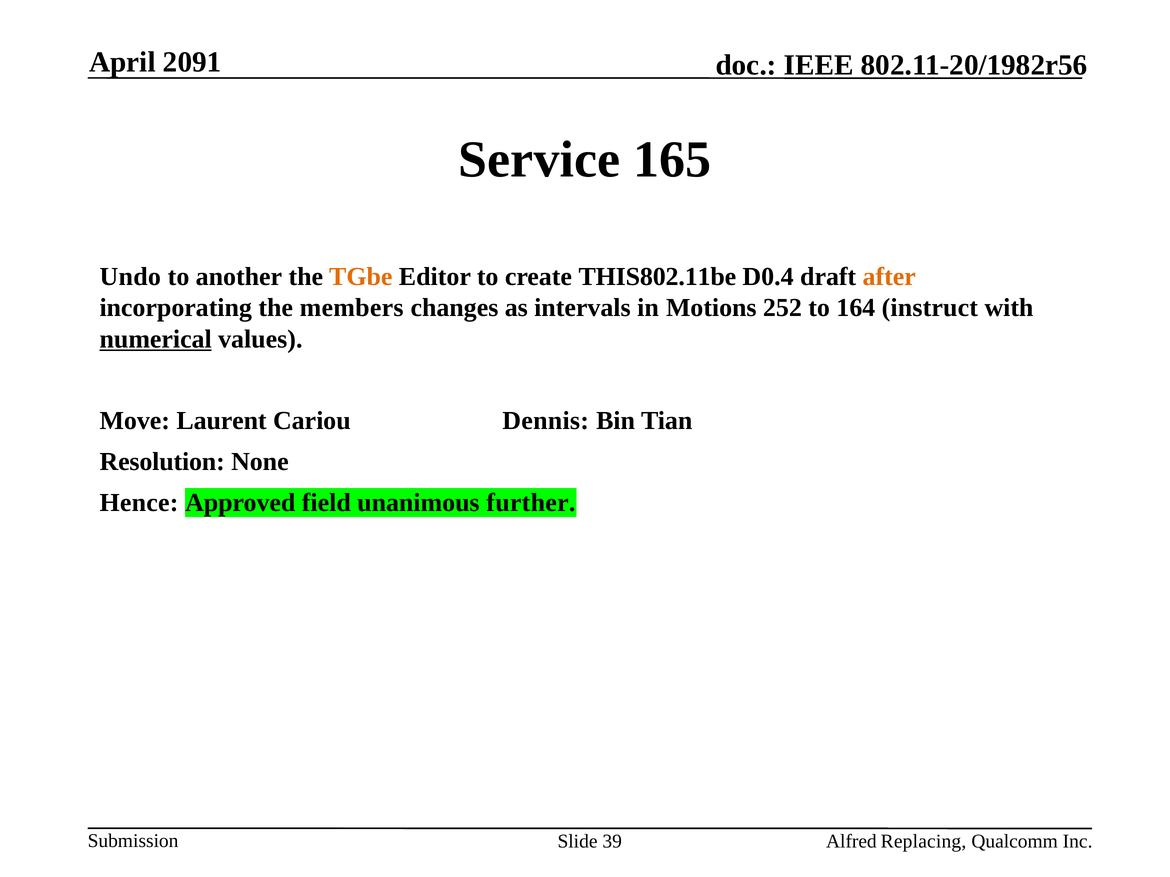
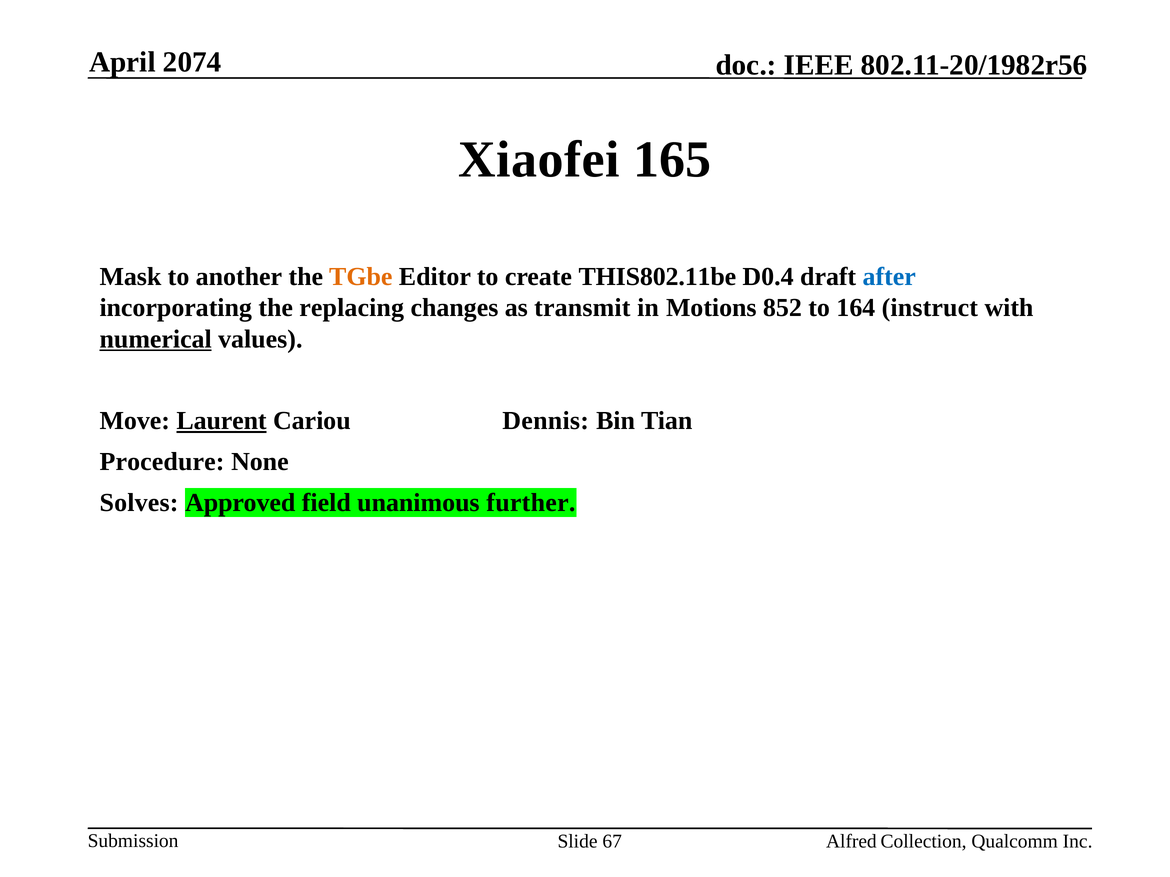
2091: 2091 -> 2074
Service: Service -> Xiaofei
Undo: Undo -> Mask
after colour: orange -> blue
members: members -> replacing
intervals: intervals -> transmit
252: 252 -> 852
Laurent underline: none -> present
Resolution: Resolution -> Procedure
Hence: Hence -> Solves
39: 39 -> 67
Replacing: Replacing -> Collection
